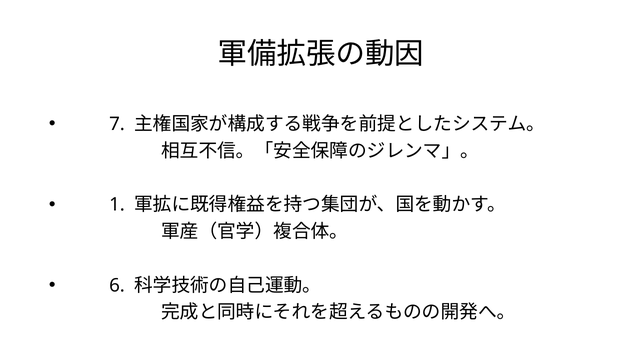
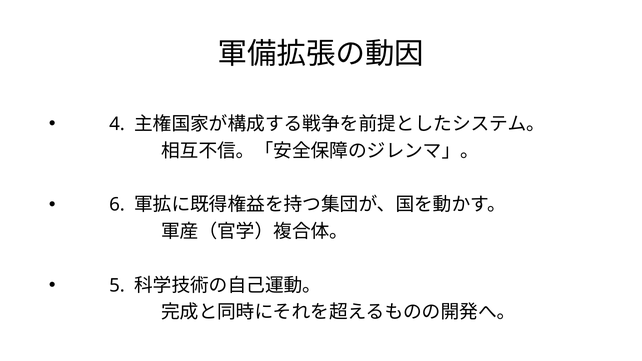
7: 7 -> 4
1: 1 -> 6
6: 6 -> 5
